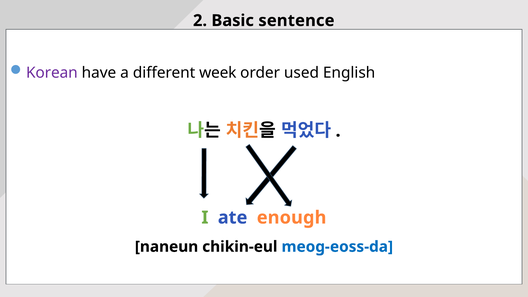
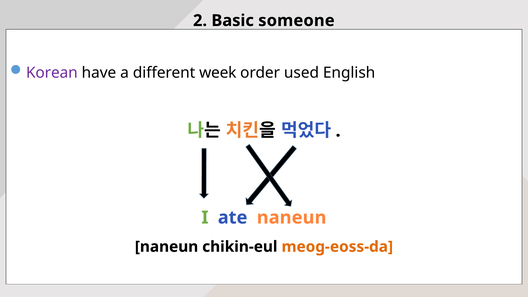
sentence: sentence -> someone
ate enough: enough -> naneun
meog-eoss-da colour: blue -> orange
